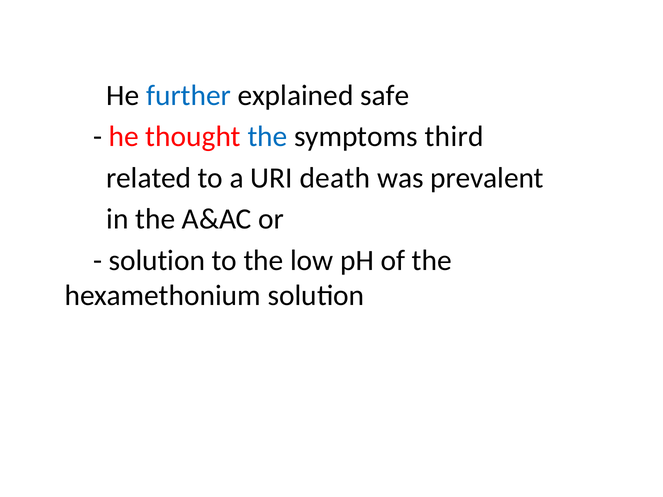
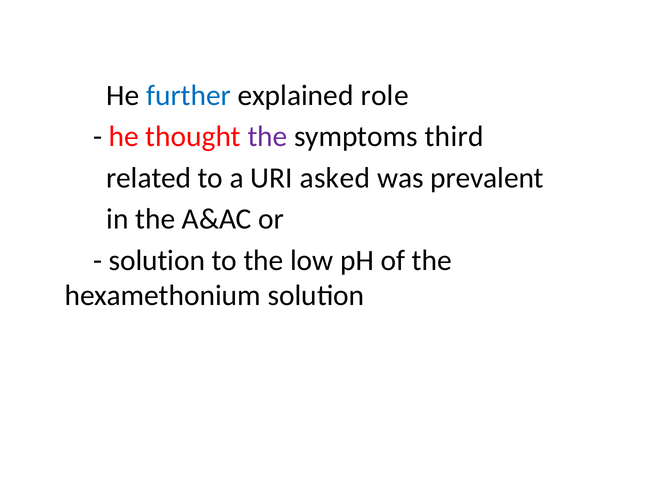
safe: safe -> role
the at (268, 137) colour: blue -> purple
death: death -> asked
